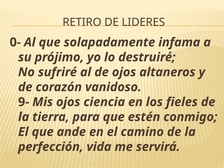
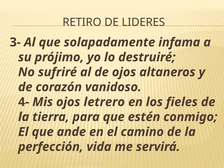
0-: 0- -> 3-
9-: 9- -> 4-
ciencia: ciencia -> letrero
